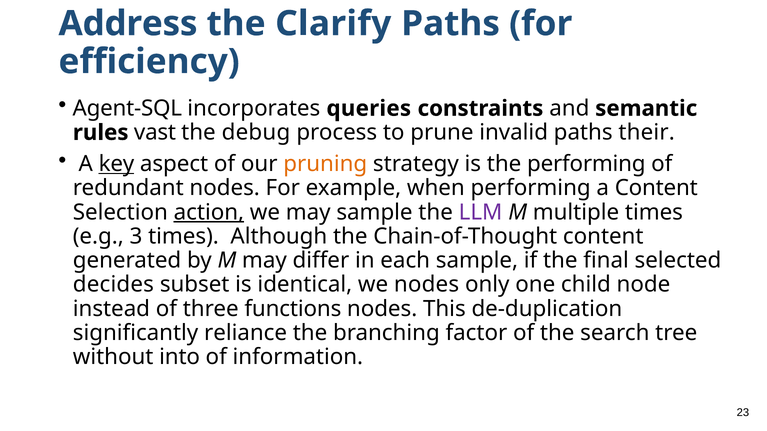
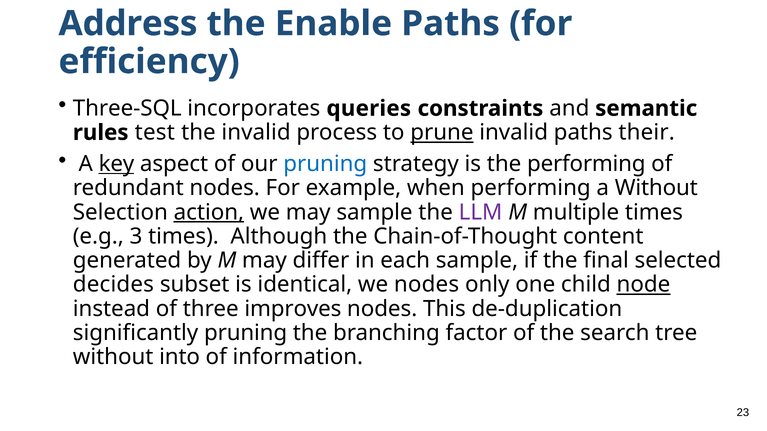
Clarify: Clarify -> Enable
Agent-SQL: Agent-SQL -> Three-SQL
vast: vast -> test
the debug: debug -> invalid
prune underline: none -> present
pruning at (325, 164) colour: orange -> blue
a Content: Content -> Without
node underline: none -> present
functions: functions -> improves
significantly reliance: reliance -> pruning
